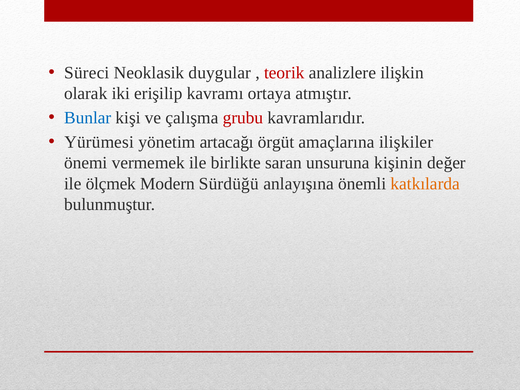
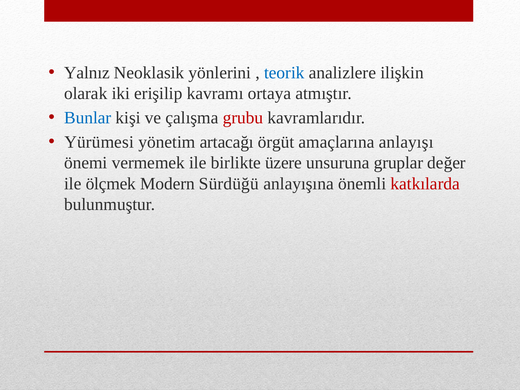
Süreci: Süreci -> Yalnız
duygular: duygular -> yönlerini
teorik colour: red -> blue
ilişkiler: ilişkiler -> anlayışı
saran: saran -> üzere
kişinin: kişinin -> gruplar
katkılarda colour: orange -> red
